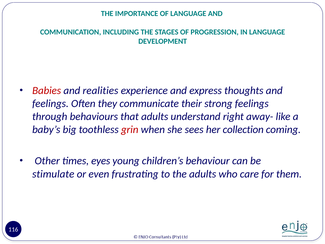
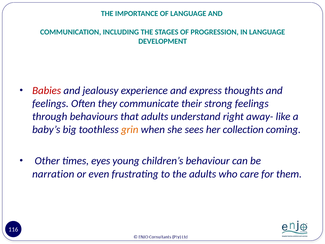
realities: realities -> jealousy
grin colour: red -> orange
stimulate: stimulate -> narration
